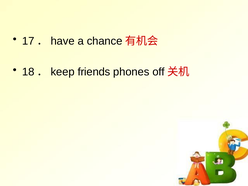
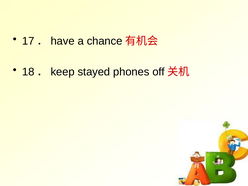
friends: friends -> stayed
